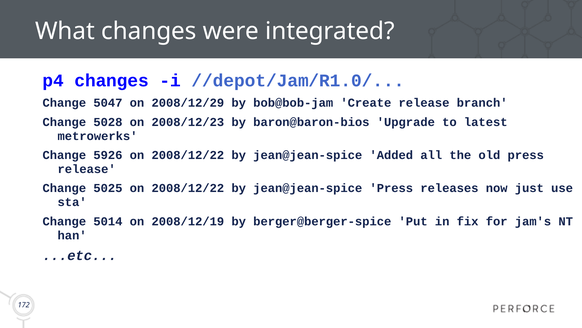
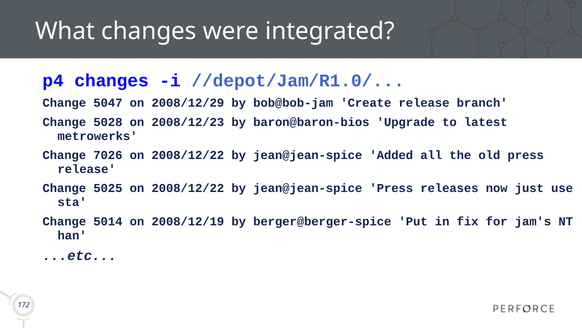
5926: 5926 -> 7026
